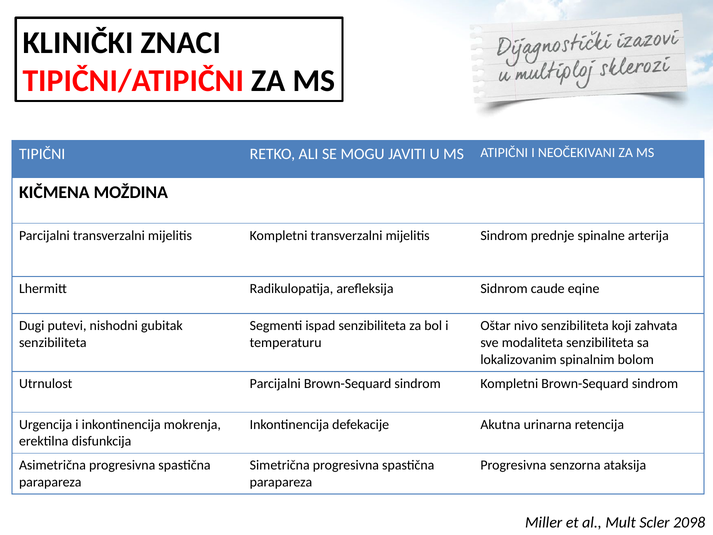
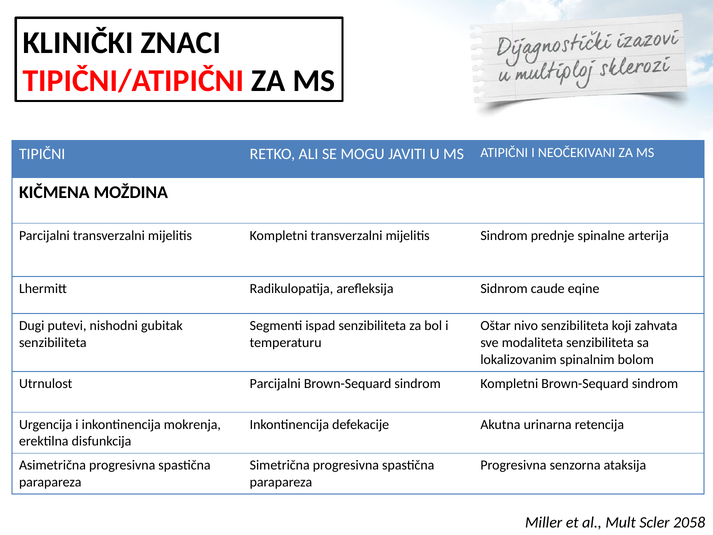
2098: 2098 -> 2058
